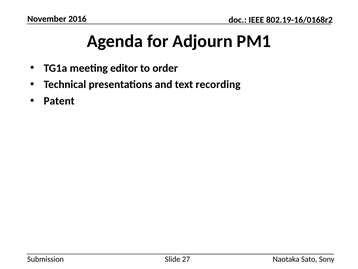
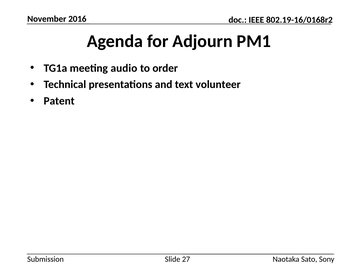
editor: editor -> audio
recording: recording -> volunteer
